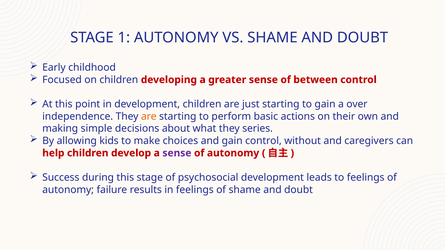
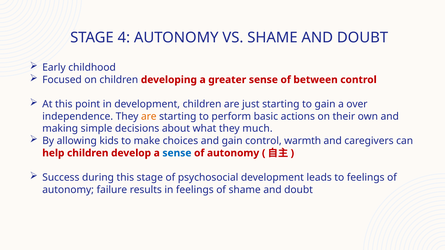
1: 1 -> 4
series: series -> much
without: without -> warmth
sense at (177, 153) colour: purple -> blue
